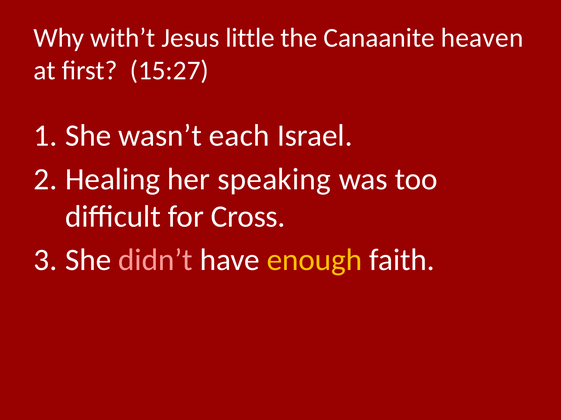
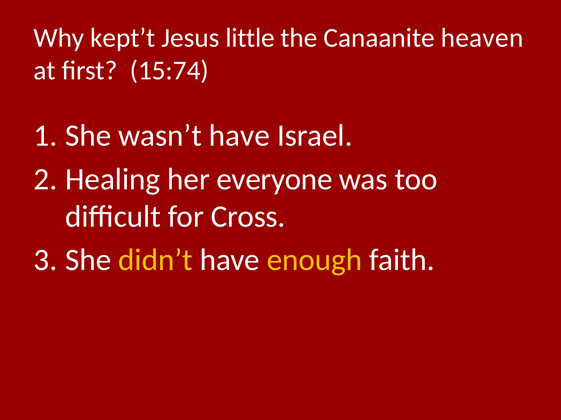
with’t: with’t -> kept’t
15:27: 15:27 -> 15:74
wasn’t each: each -> have
speaking: speaking -> everyone
didn’t colour: pink -> yellow
